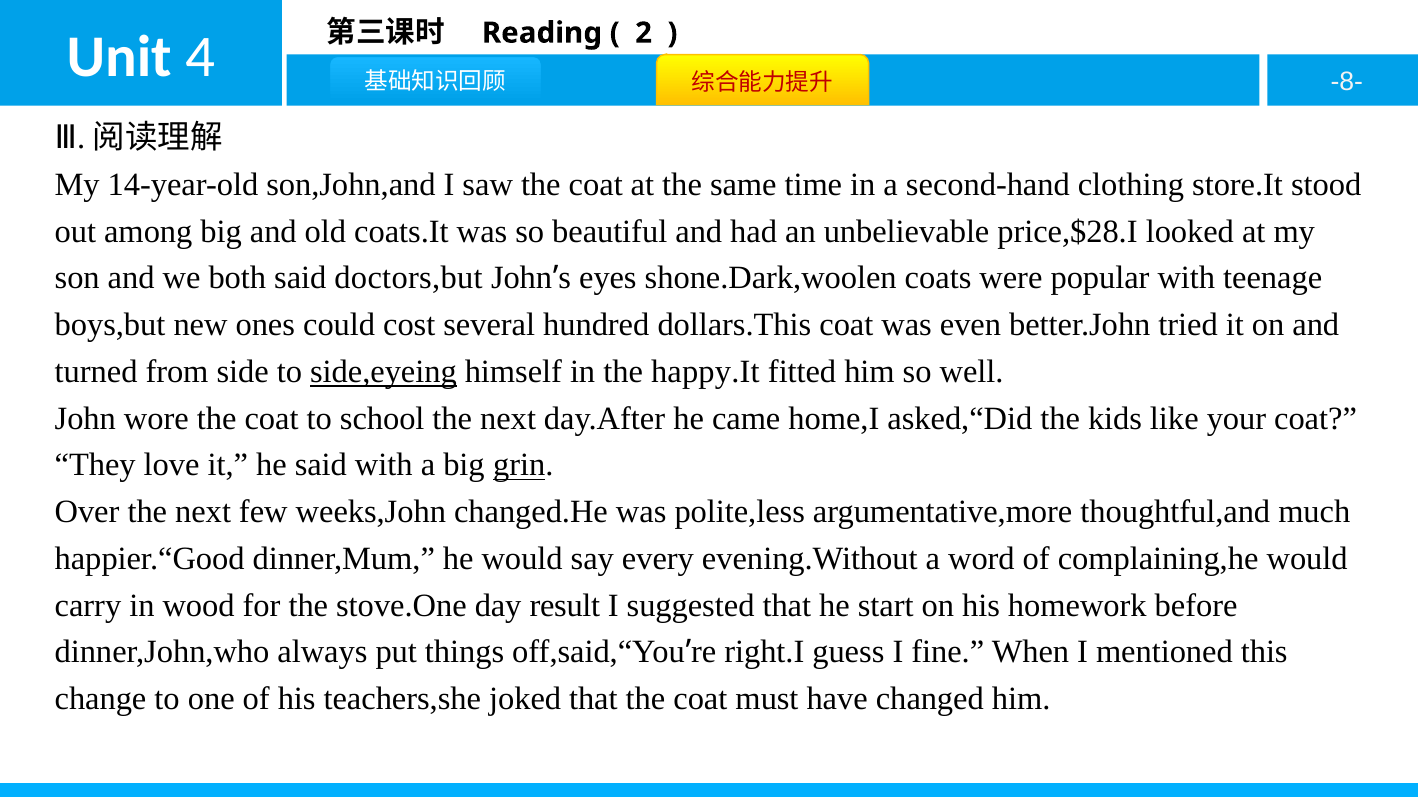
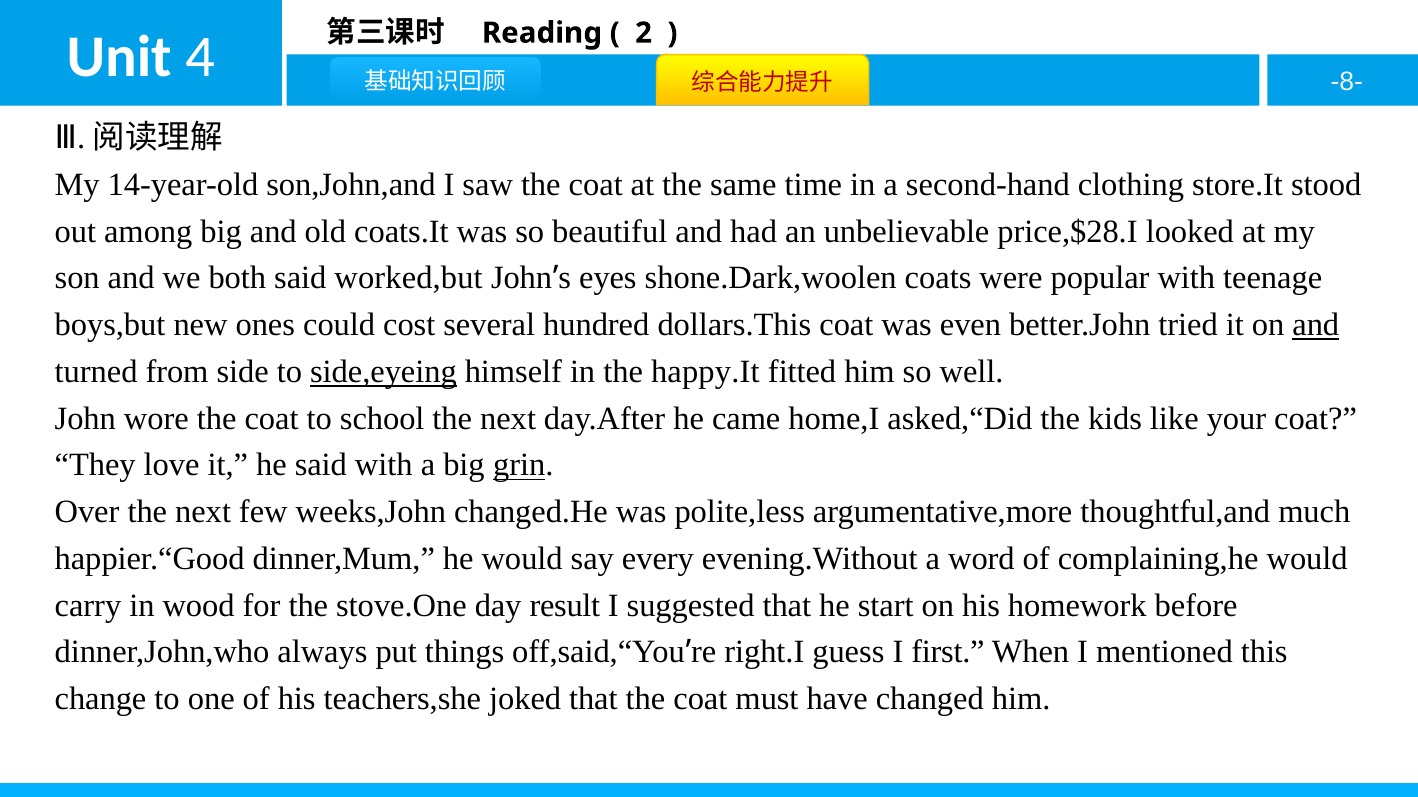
doctors,but: doctors,but -> worked,but
and at (1316, 325) underline: none -> present
fine: fine -> first
